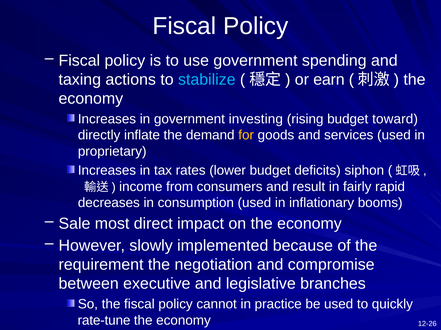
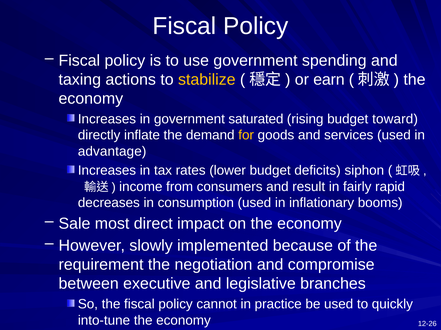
stabilize colour: light blue -> yellow
investing: investing -> saturated
proprietary: proprietary -> advantage
rate-tune: rate-tune -> into-tune
